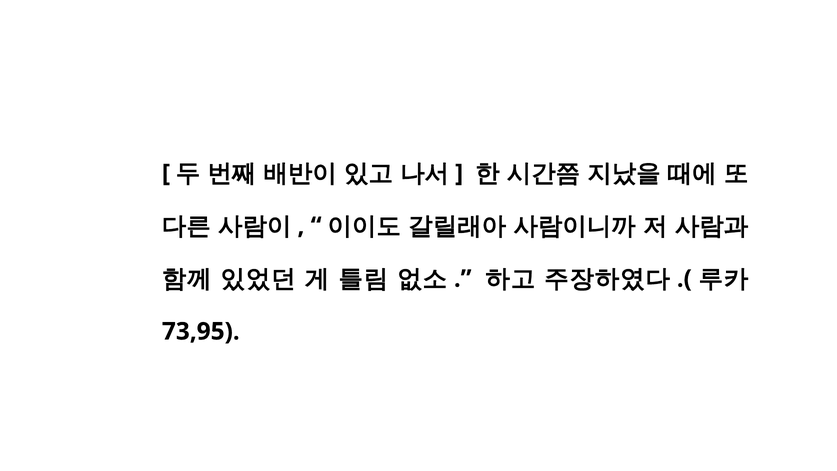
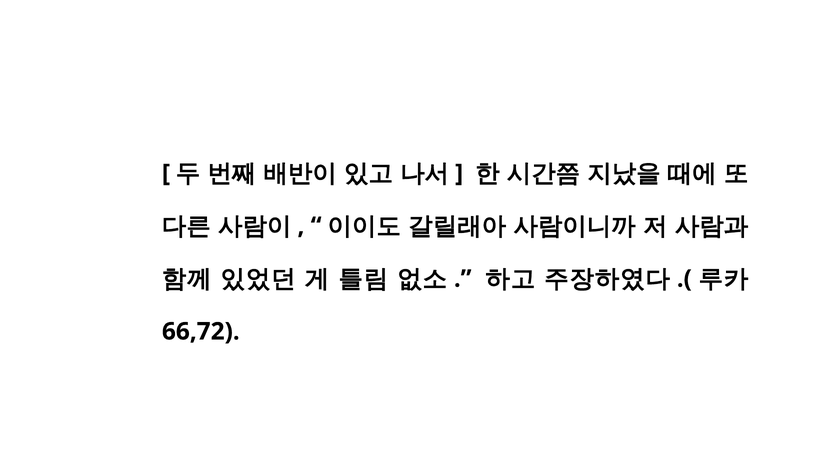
73,95: 73,95 -> 66,72
